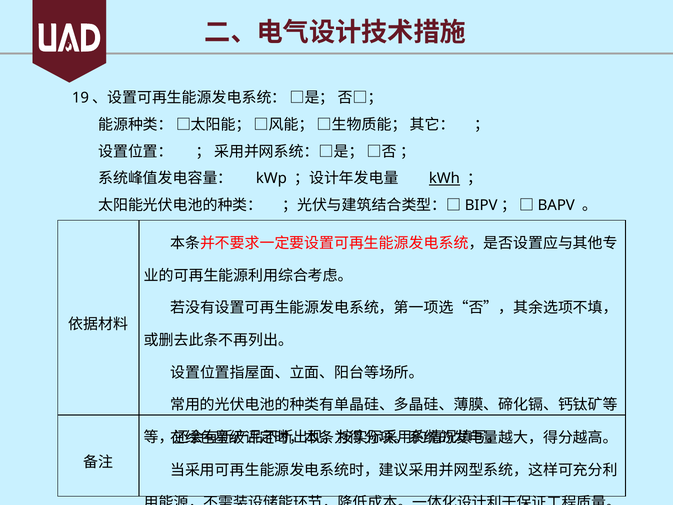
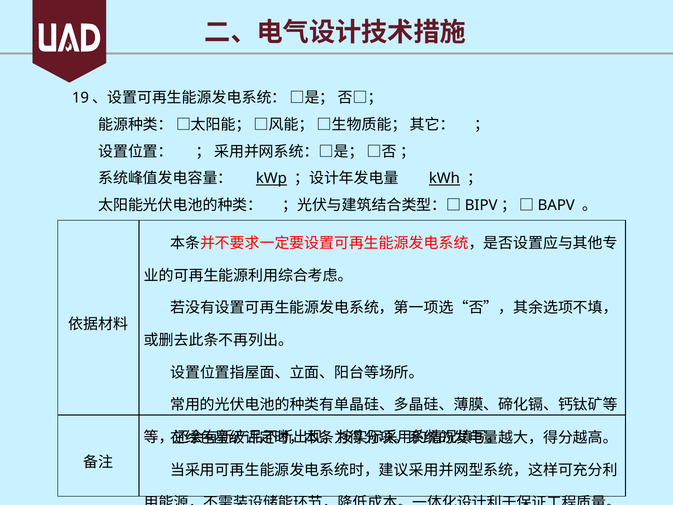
kWp underline: none -> present
